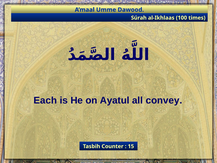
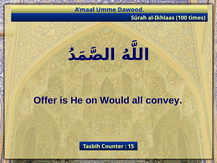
Each: Each -> Offer
Ayatul: Ayatul -> Would
